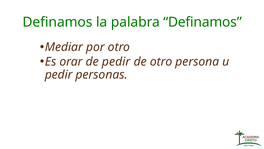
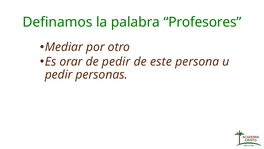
palabra Definamos: Definamos -> Profesores
de otro: otro -> este
